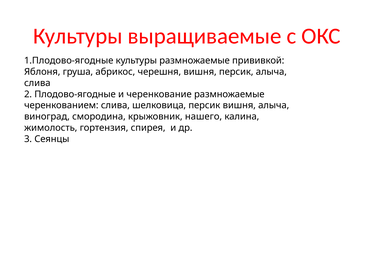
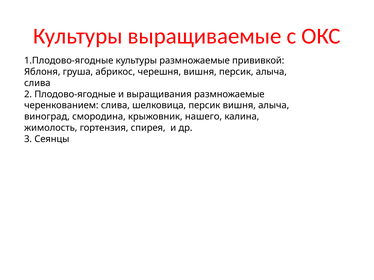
черенкование: черенкование -> выращивания
